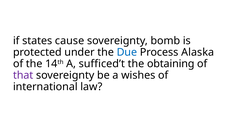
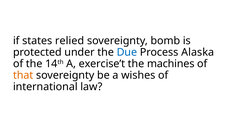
cause: cause -> relied
sufficed’t: sufficed’t -> exercise’t
obtaining: obtaining -> machines
that colour: purple -> orange
